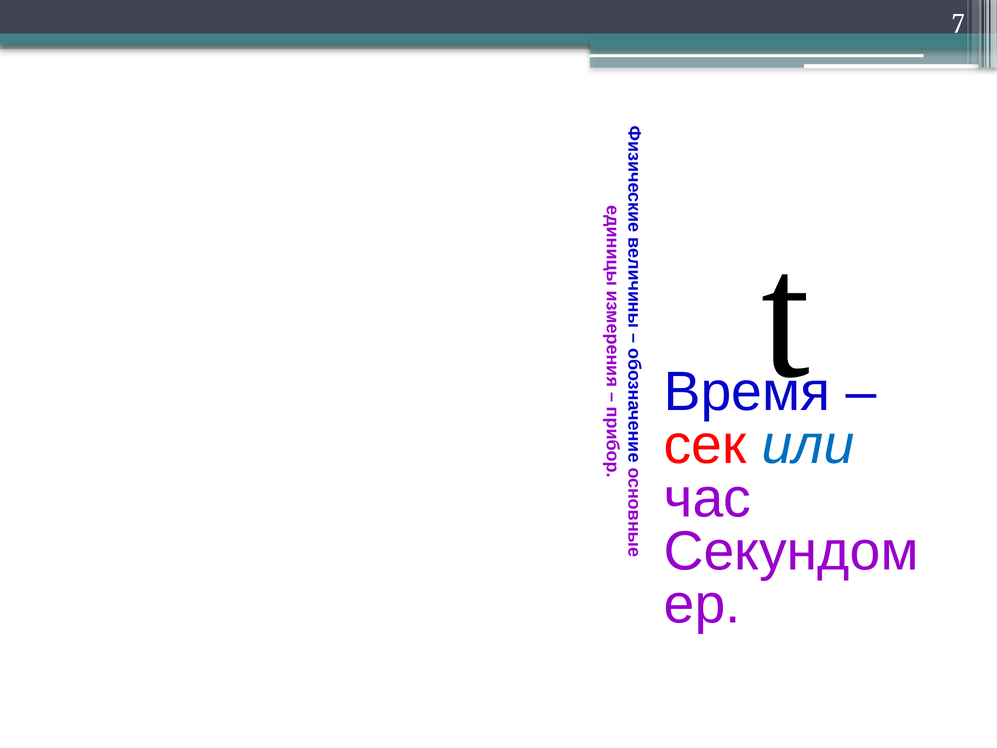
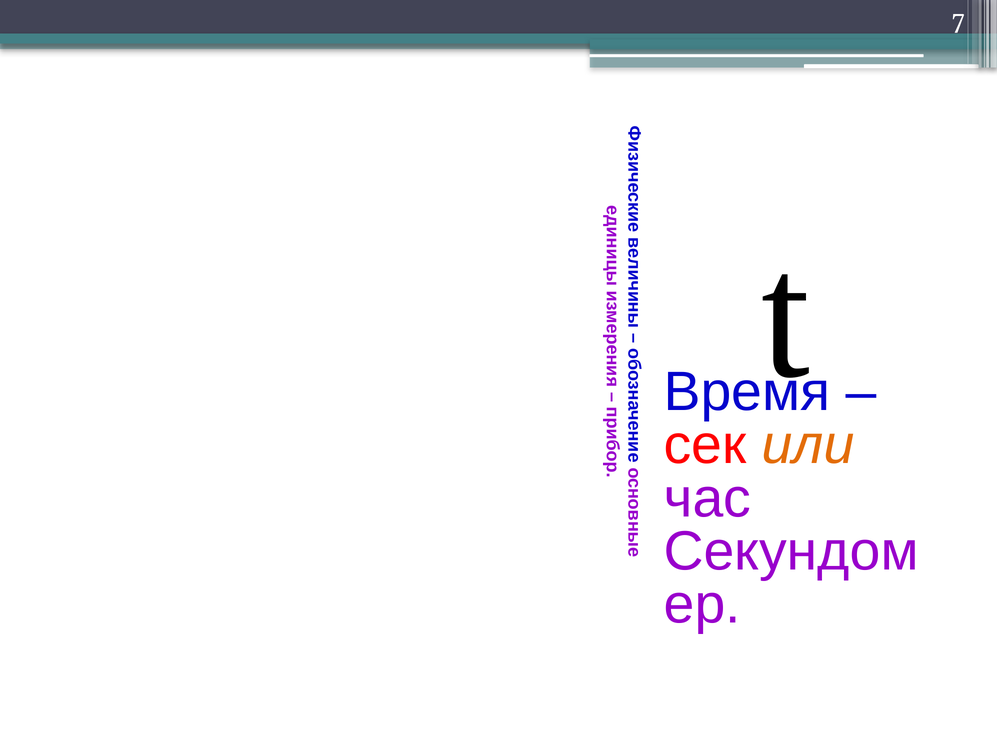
или colour: blue -> orange
